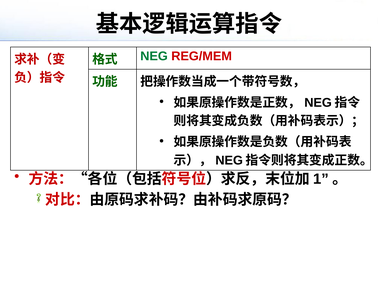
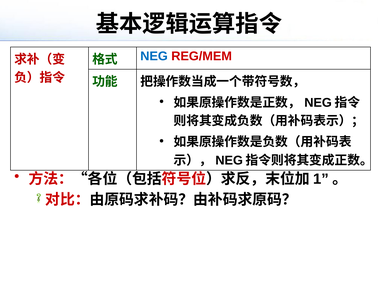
NEG colour: green -> blue
